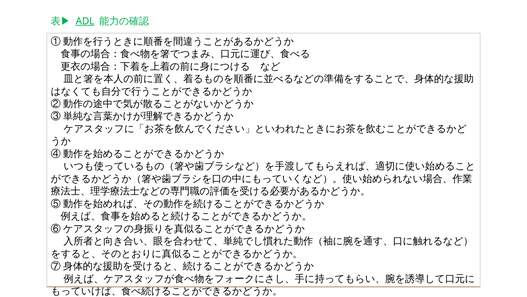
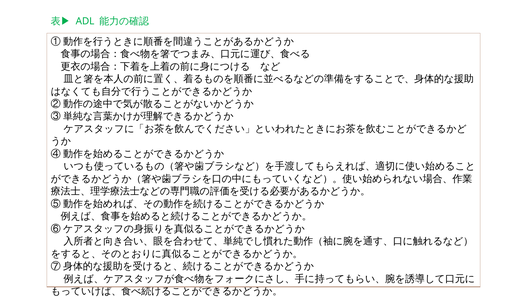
ADL underline: present -> none
